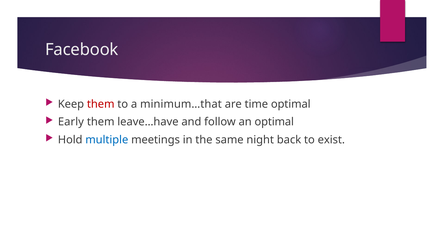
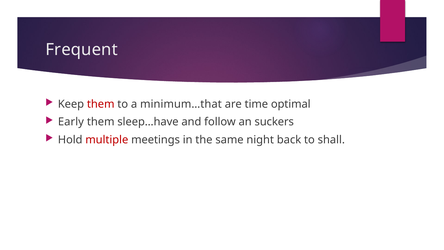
Facebook: Facebook -> Frequent
leave…have: leave…have -> sleep…have
an optimal: optimal -> suckers
multiple colour: blue -> red
exist: exist -> shall
